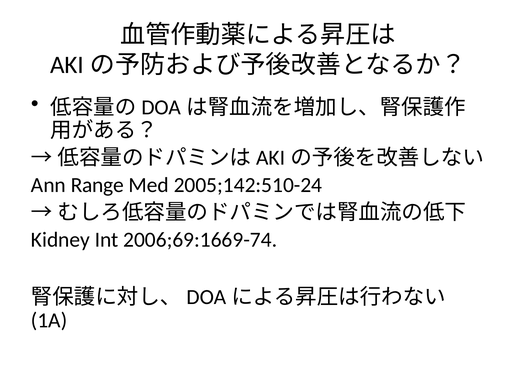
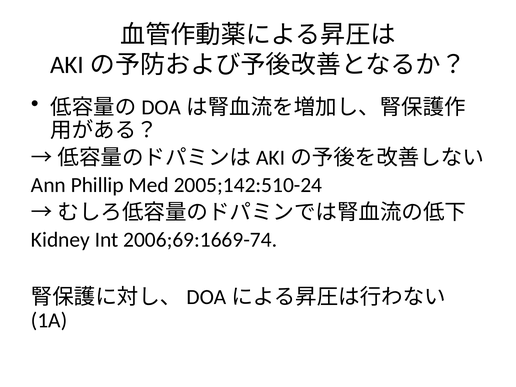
Range: Range -> Phillip
